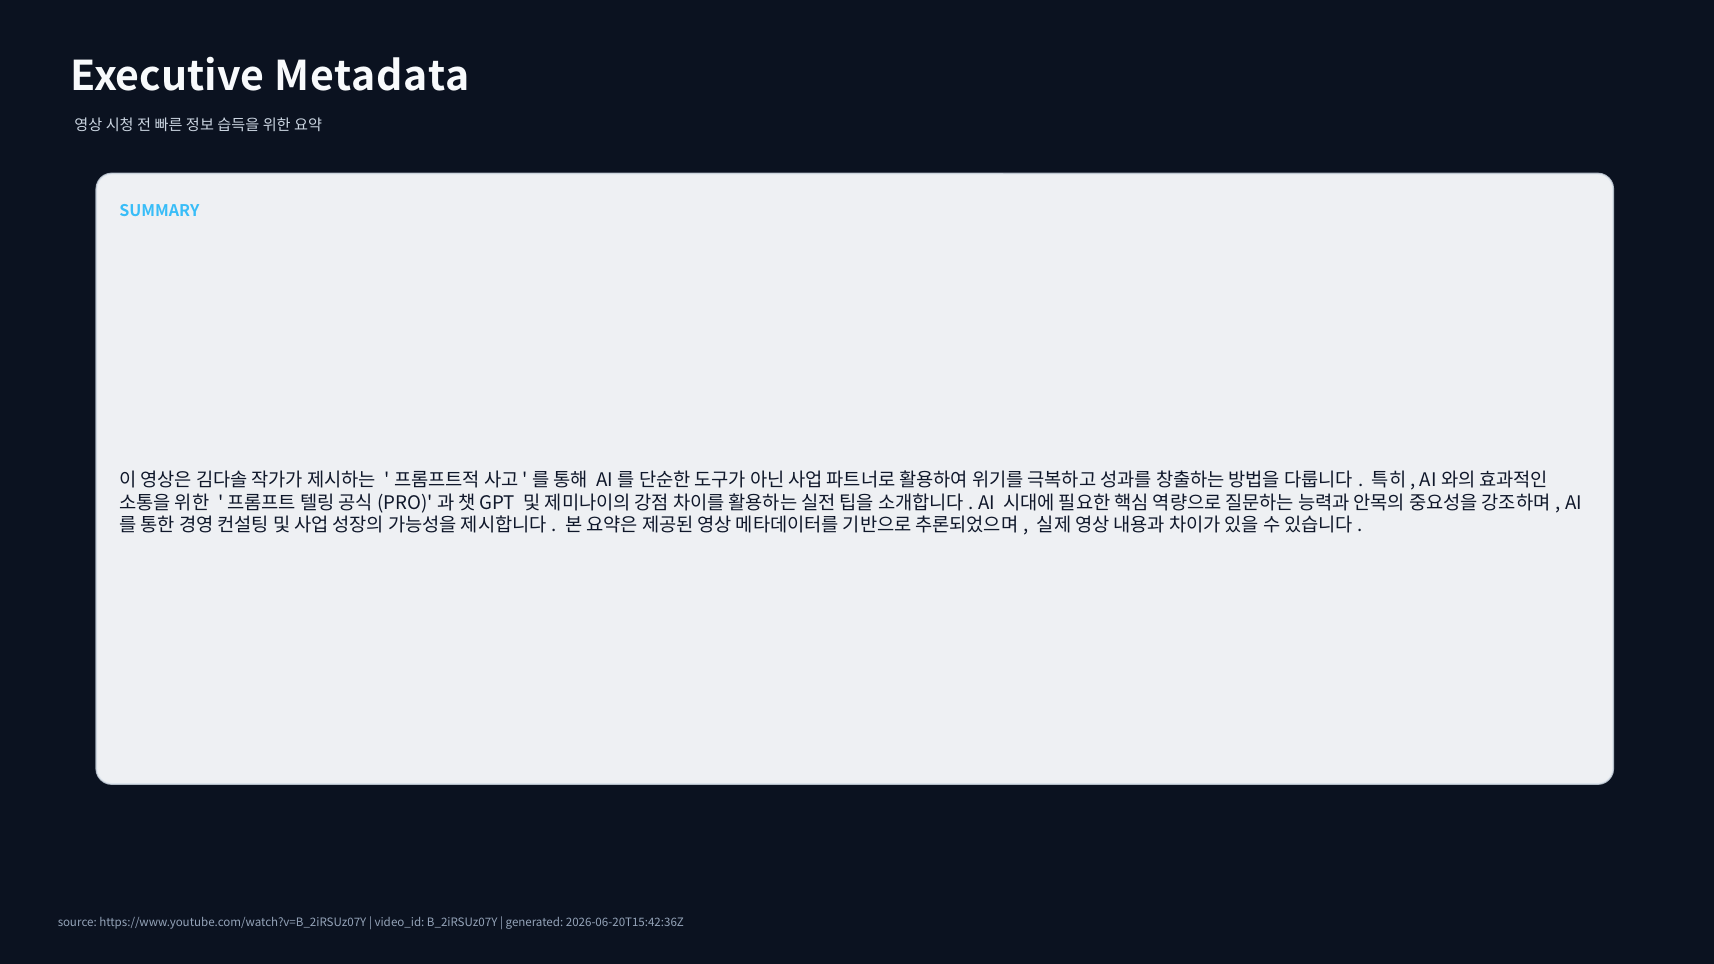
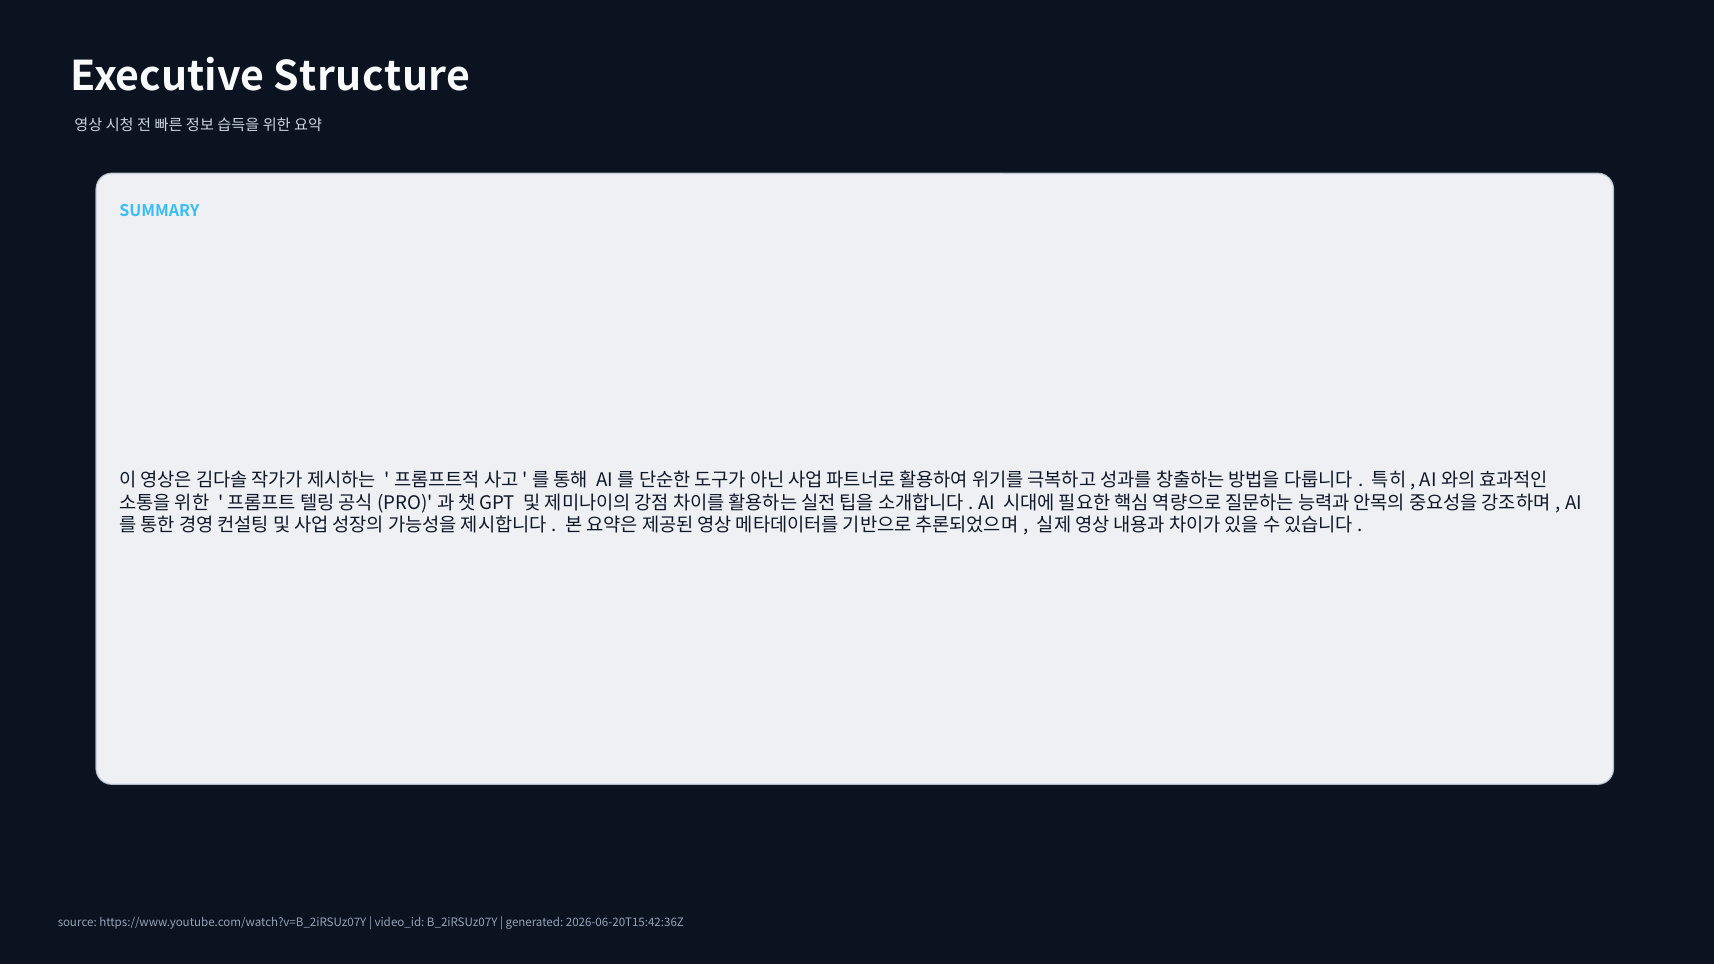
Metadata: Metadata -> Structure
